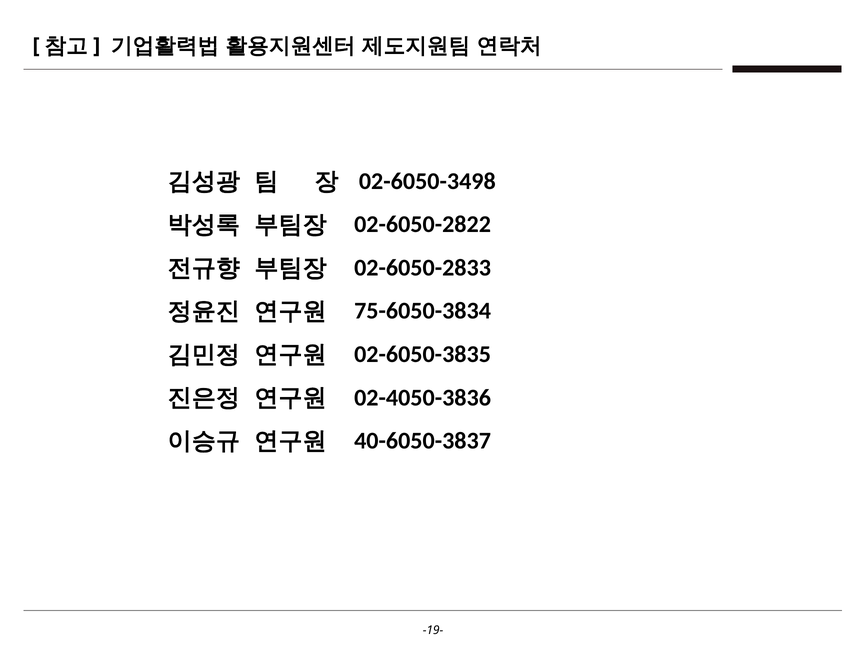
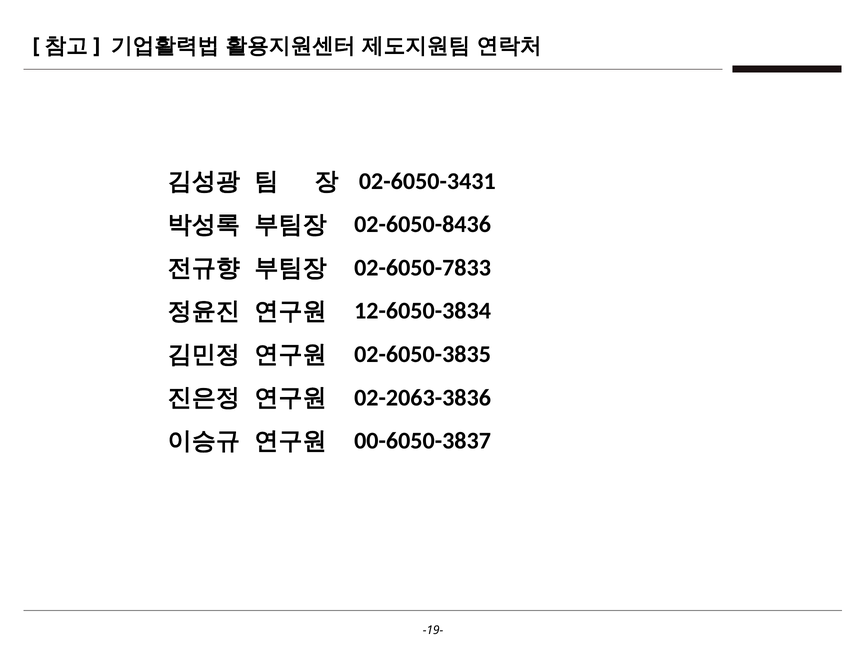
02-6050-3498: 02-6050-3498 -> 02-6050-3431
02-6050-2822: 02-6050-2822 -> 02-6050-8436
02-6050-2833: 02-6050-2833 -> 02-6050-7833
75-6050-3834: 75-6050-3834 -> 12-6050-3834
02-4050-3836: 02-4050-3836 -> 02-2063-3836
40-6050-3837: 40-6050-3837 -> 00-6050-3837
